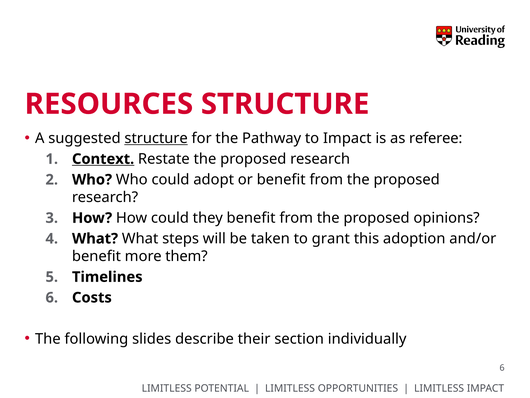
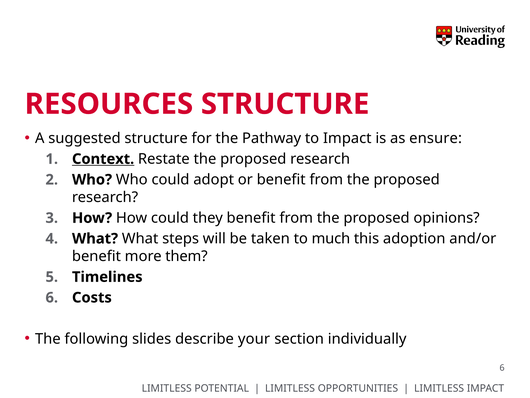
structure at (156, 138) underline: present -> none
referee: referee -> ensure
grant: grant -> much
their: their -> your
